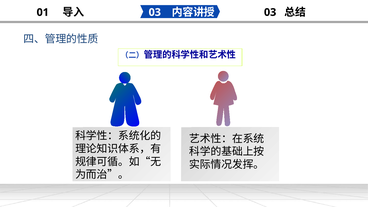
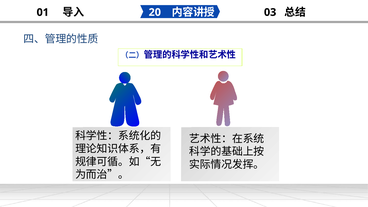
03 at (155, 12): 03 -> 20
